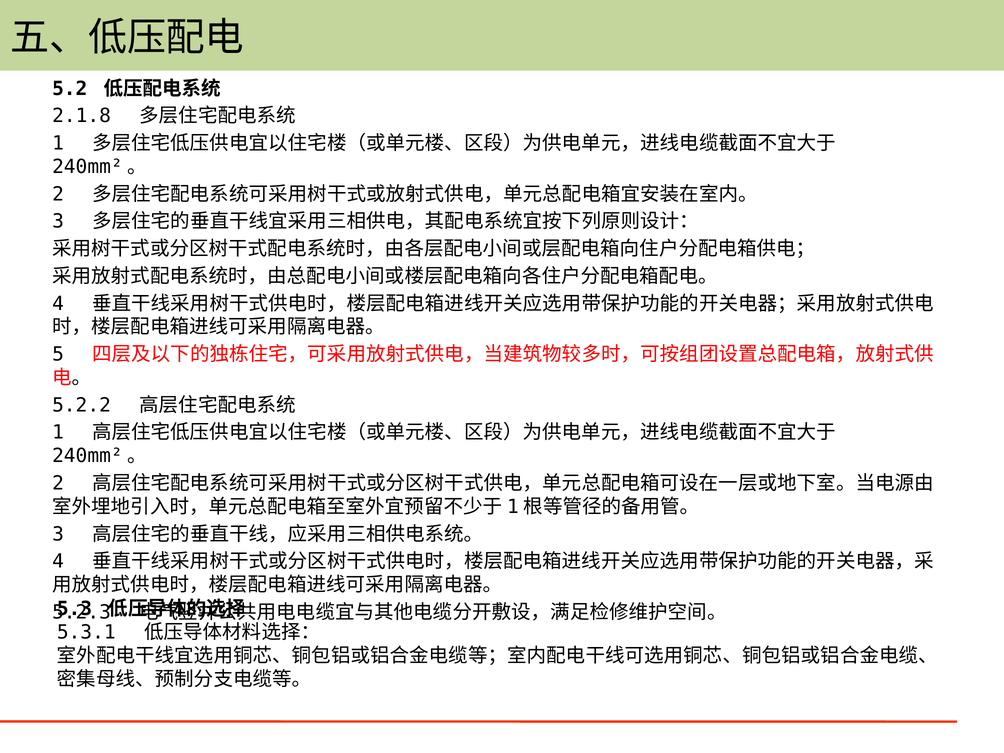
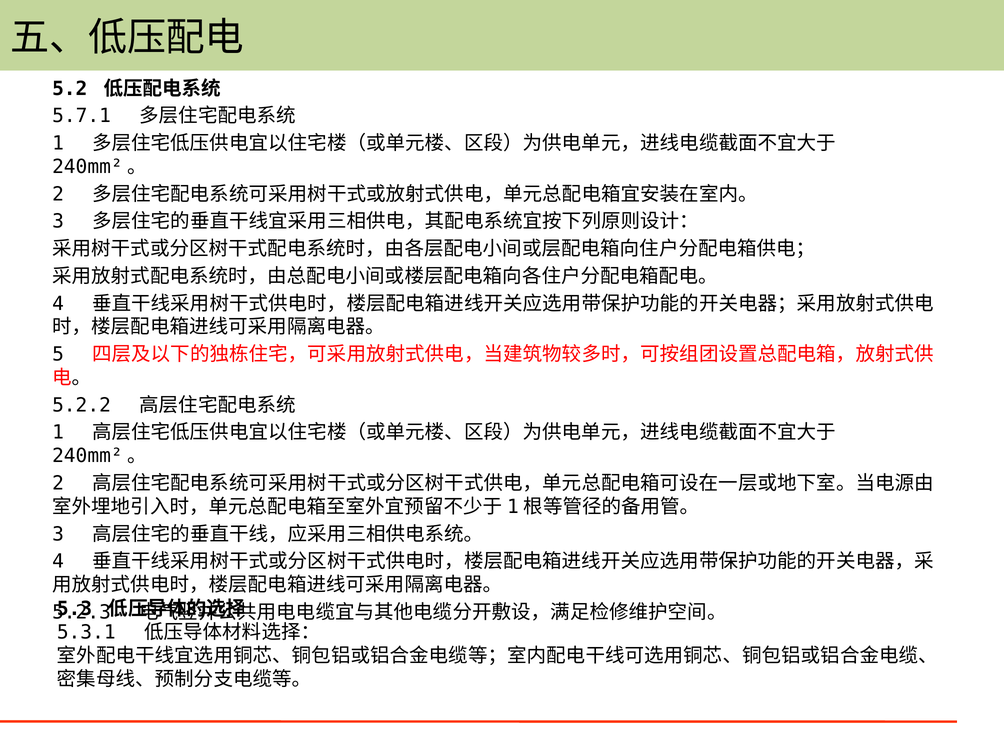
2.1.8: 2.1.8 -> 5.7.1
